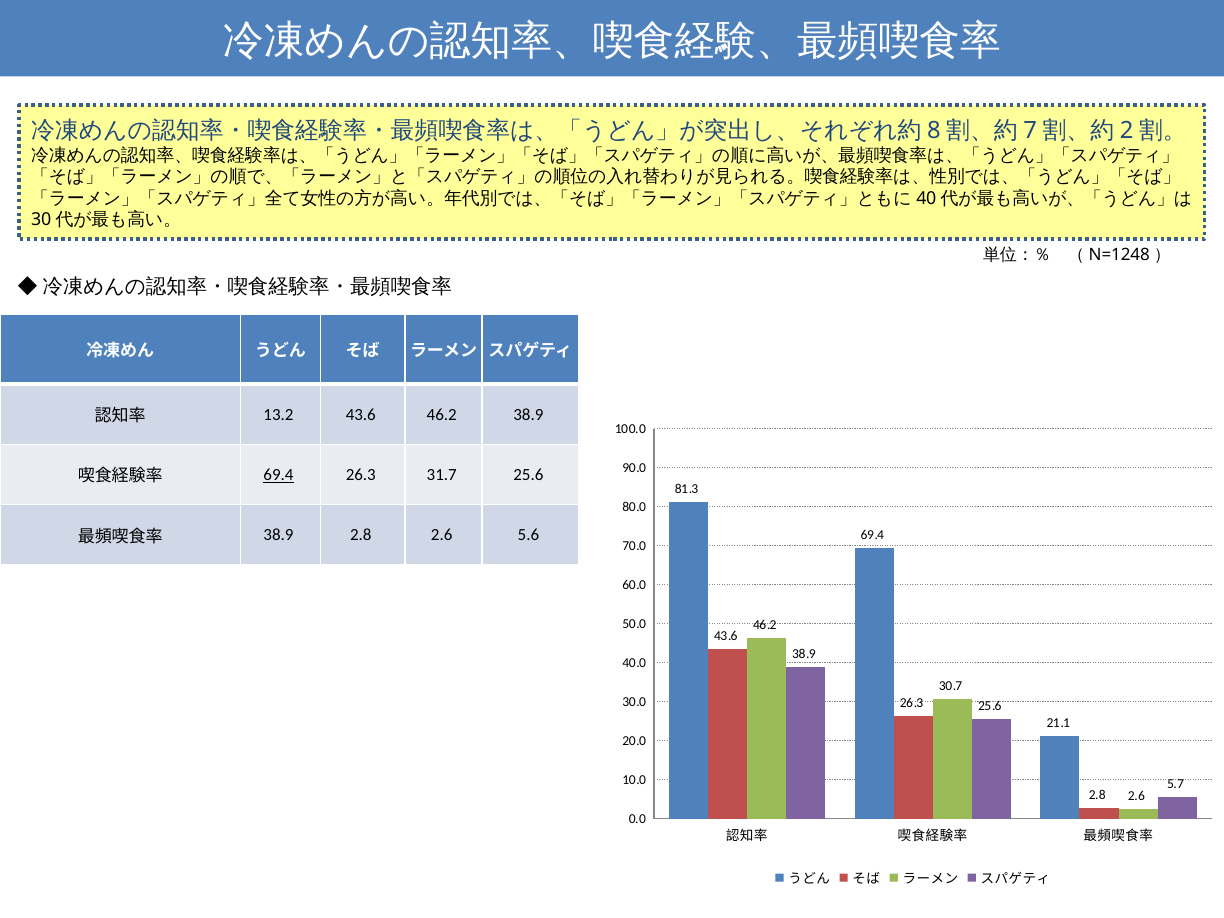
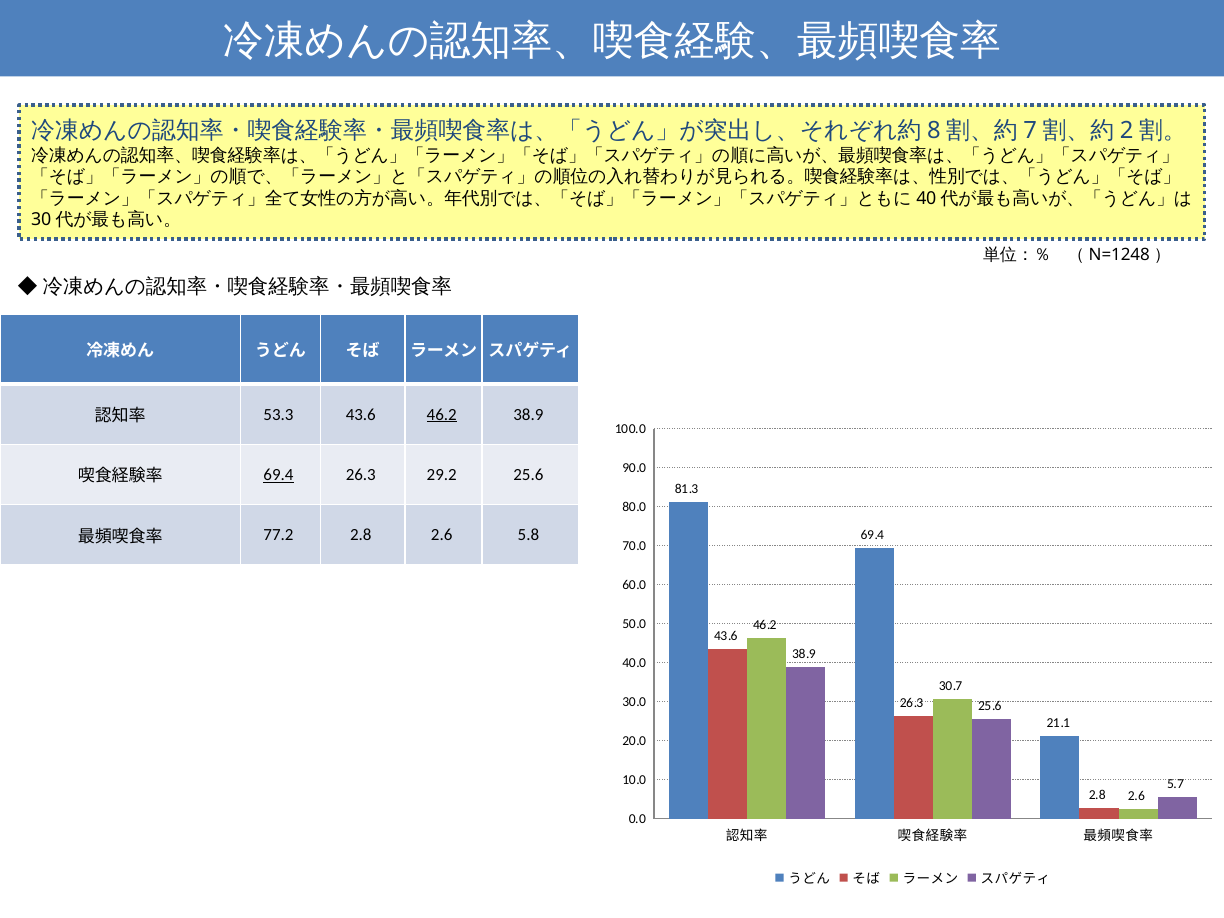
13.2: 13.2 -> 53.3
46.2 at (442, 414) underline: none -> present
31.7: 31.7 -> 29.2
38.9 at (279, 535): 38.9 -> 77.2
5.6: 5.6 -> 5.8
